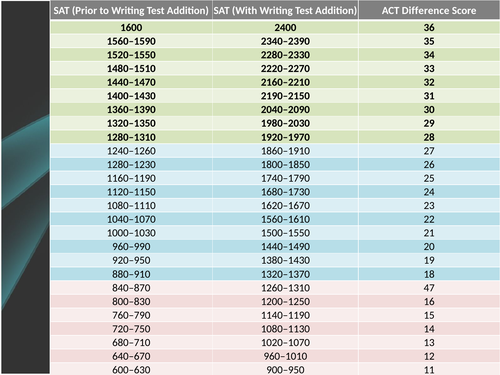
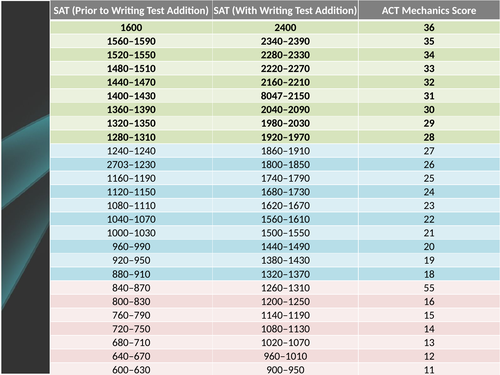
Difference: Difference -> Mechanics
2190–2150: 2190–2150 -> 8047–2150
1240–1260: 1240–1260 -> 1240–1240
1280–1230: 1280–1230 -> 2703–1230
47: 47 -> 55
